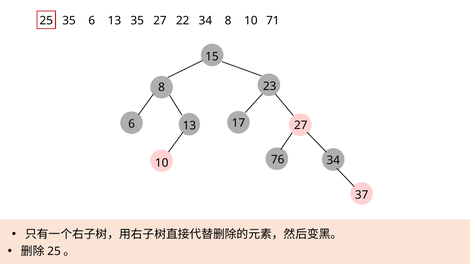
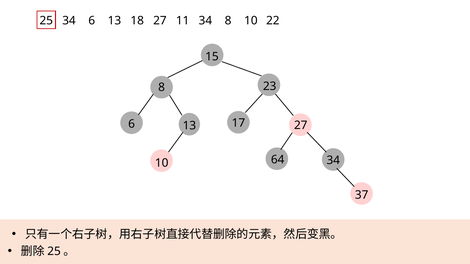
25 35: 35 -> 34
13 35: 35 -> 18
22: 22 -> 11
71: 71 -> 22
76: 76 -> 64
